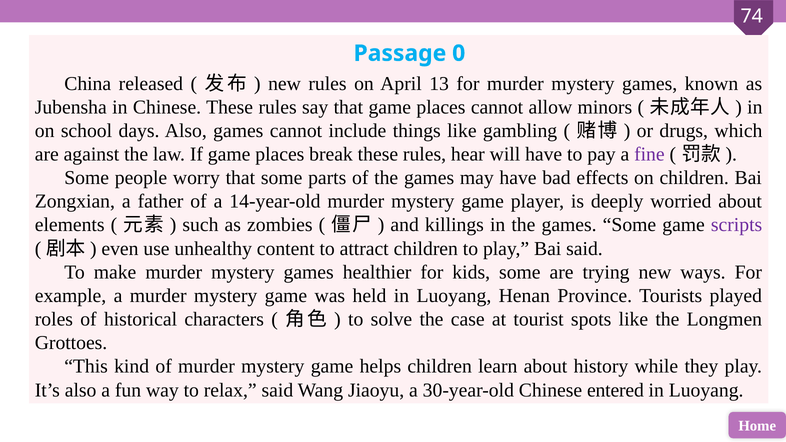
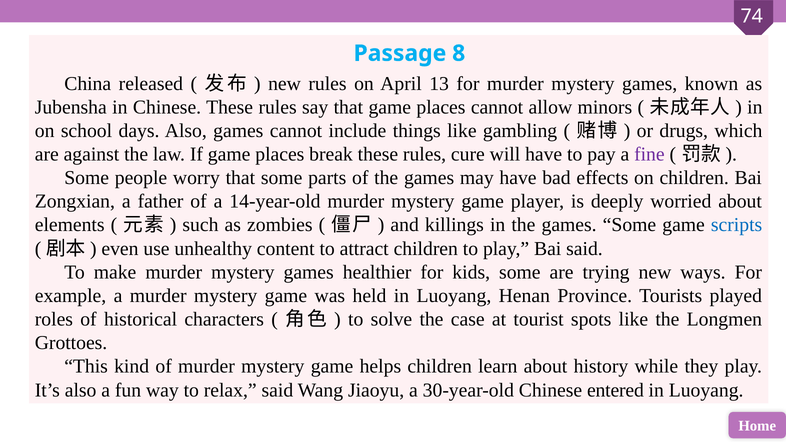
0: 0 -> 8
hear: hear -> cure
scripts colour: purple -> blue
